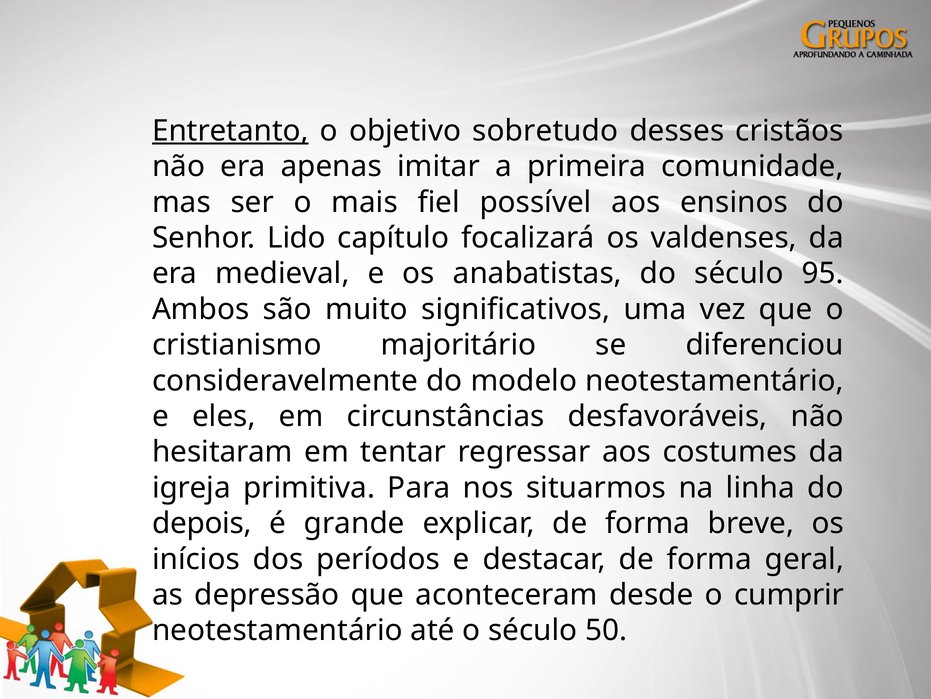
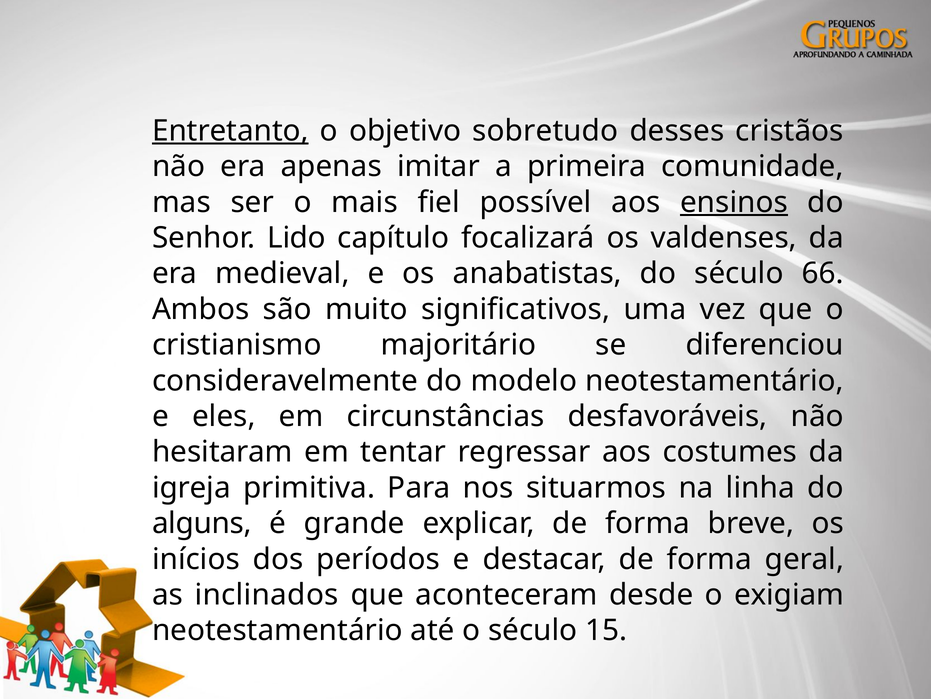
ensinos underline: none -> present
95: 95 -> 66
depois: depois -> alguns
depressão: depressão -> inclinados
cumprir: cumprir -> exigiam
50: 50 -> 15
